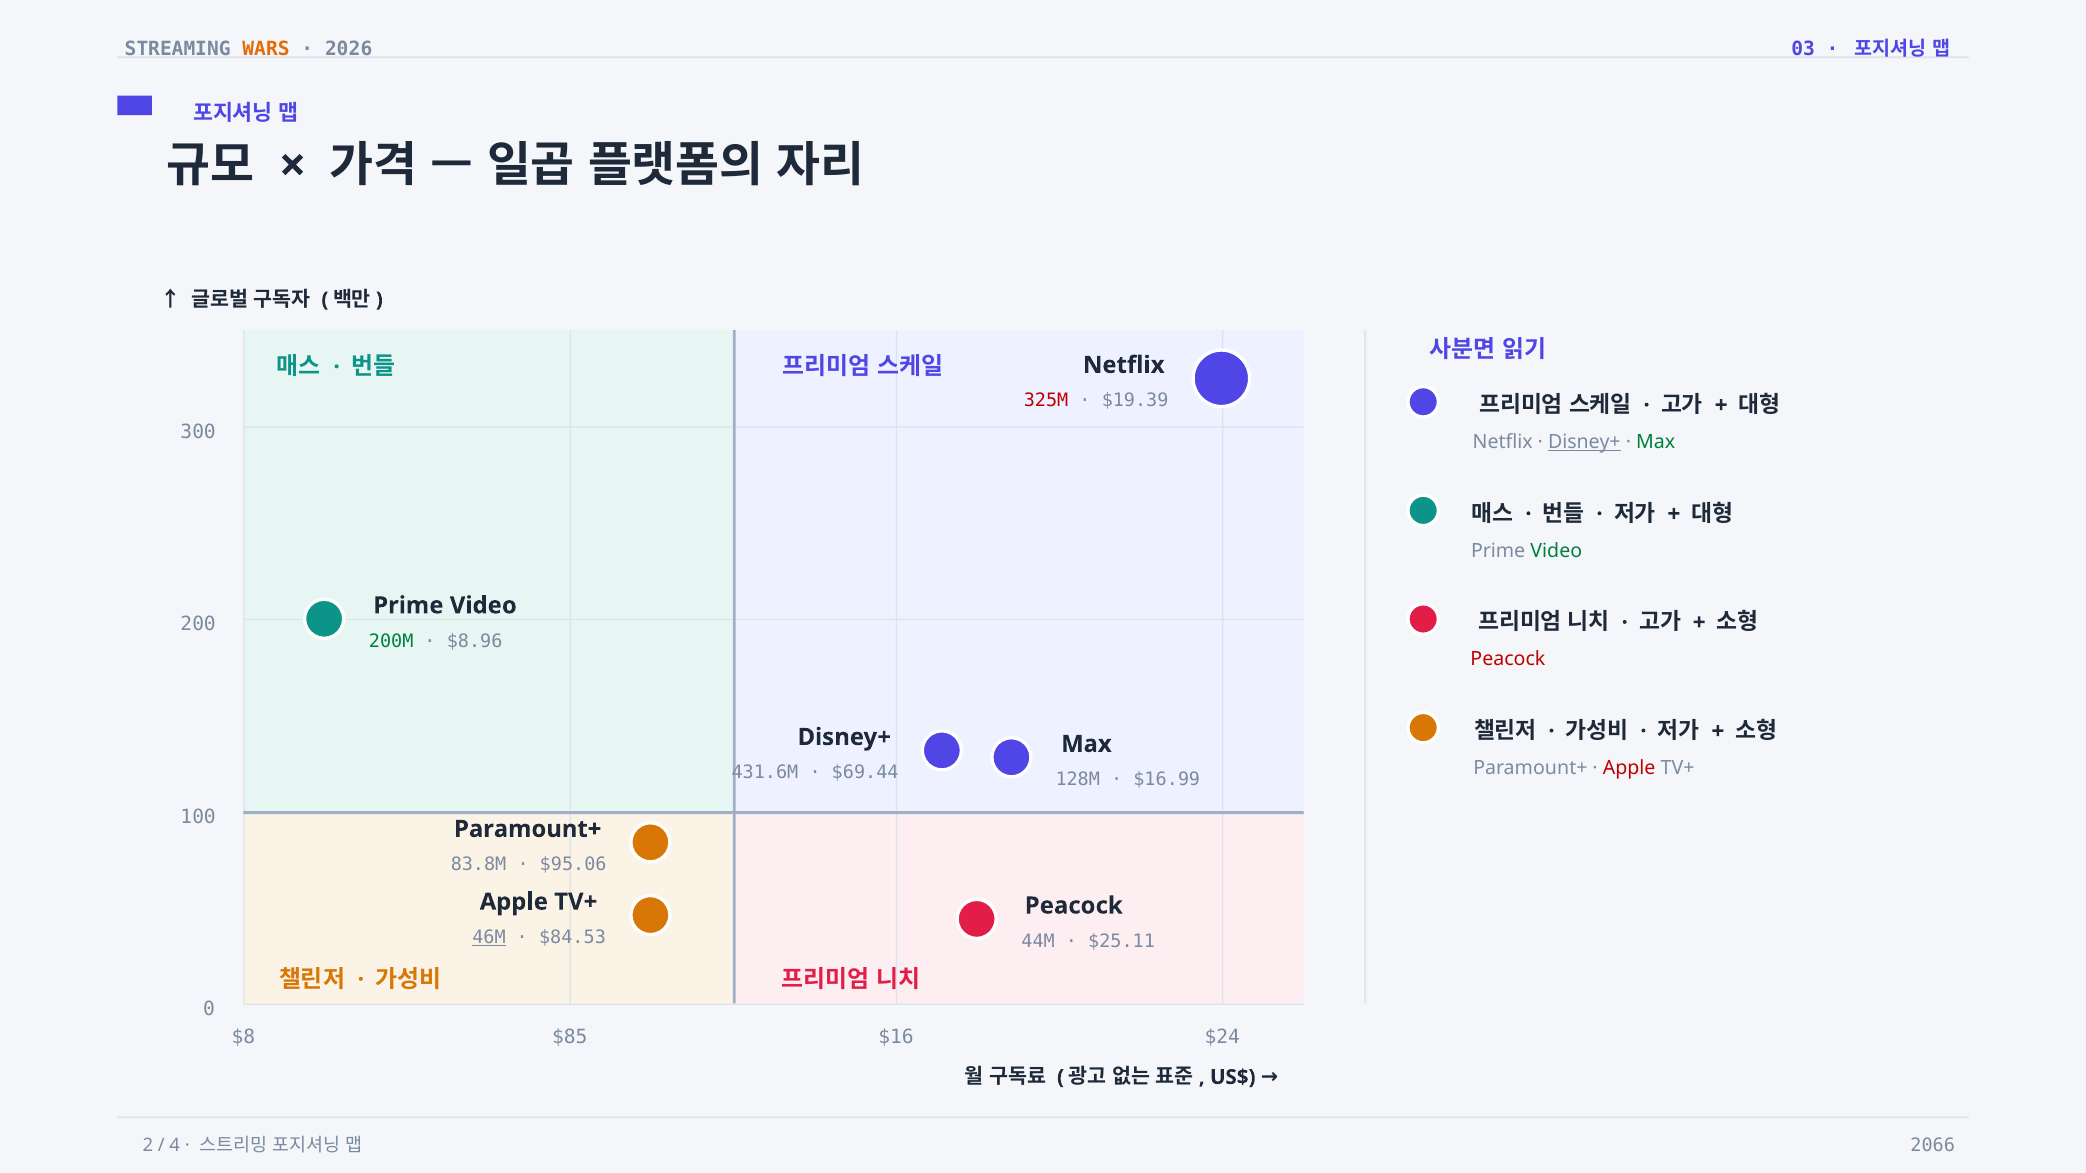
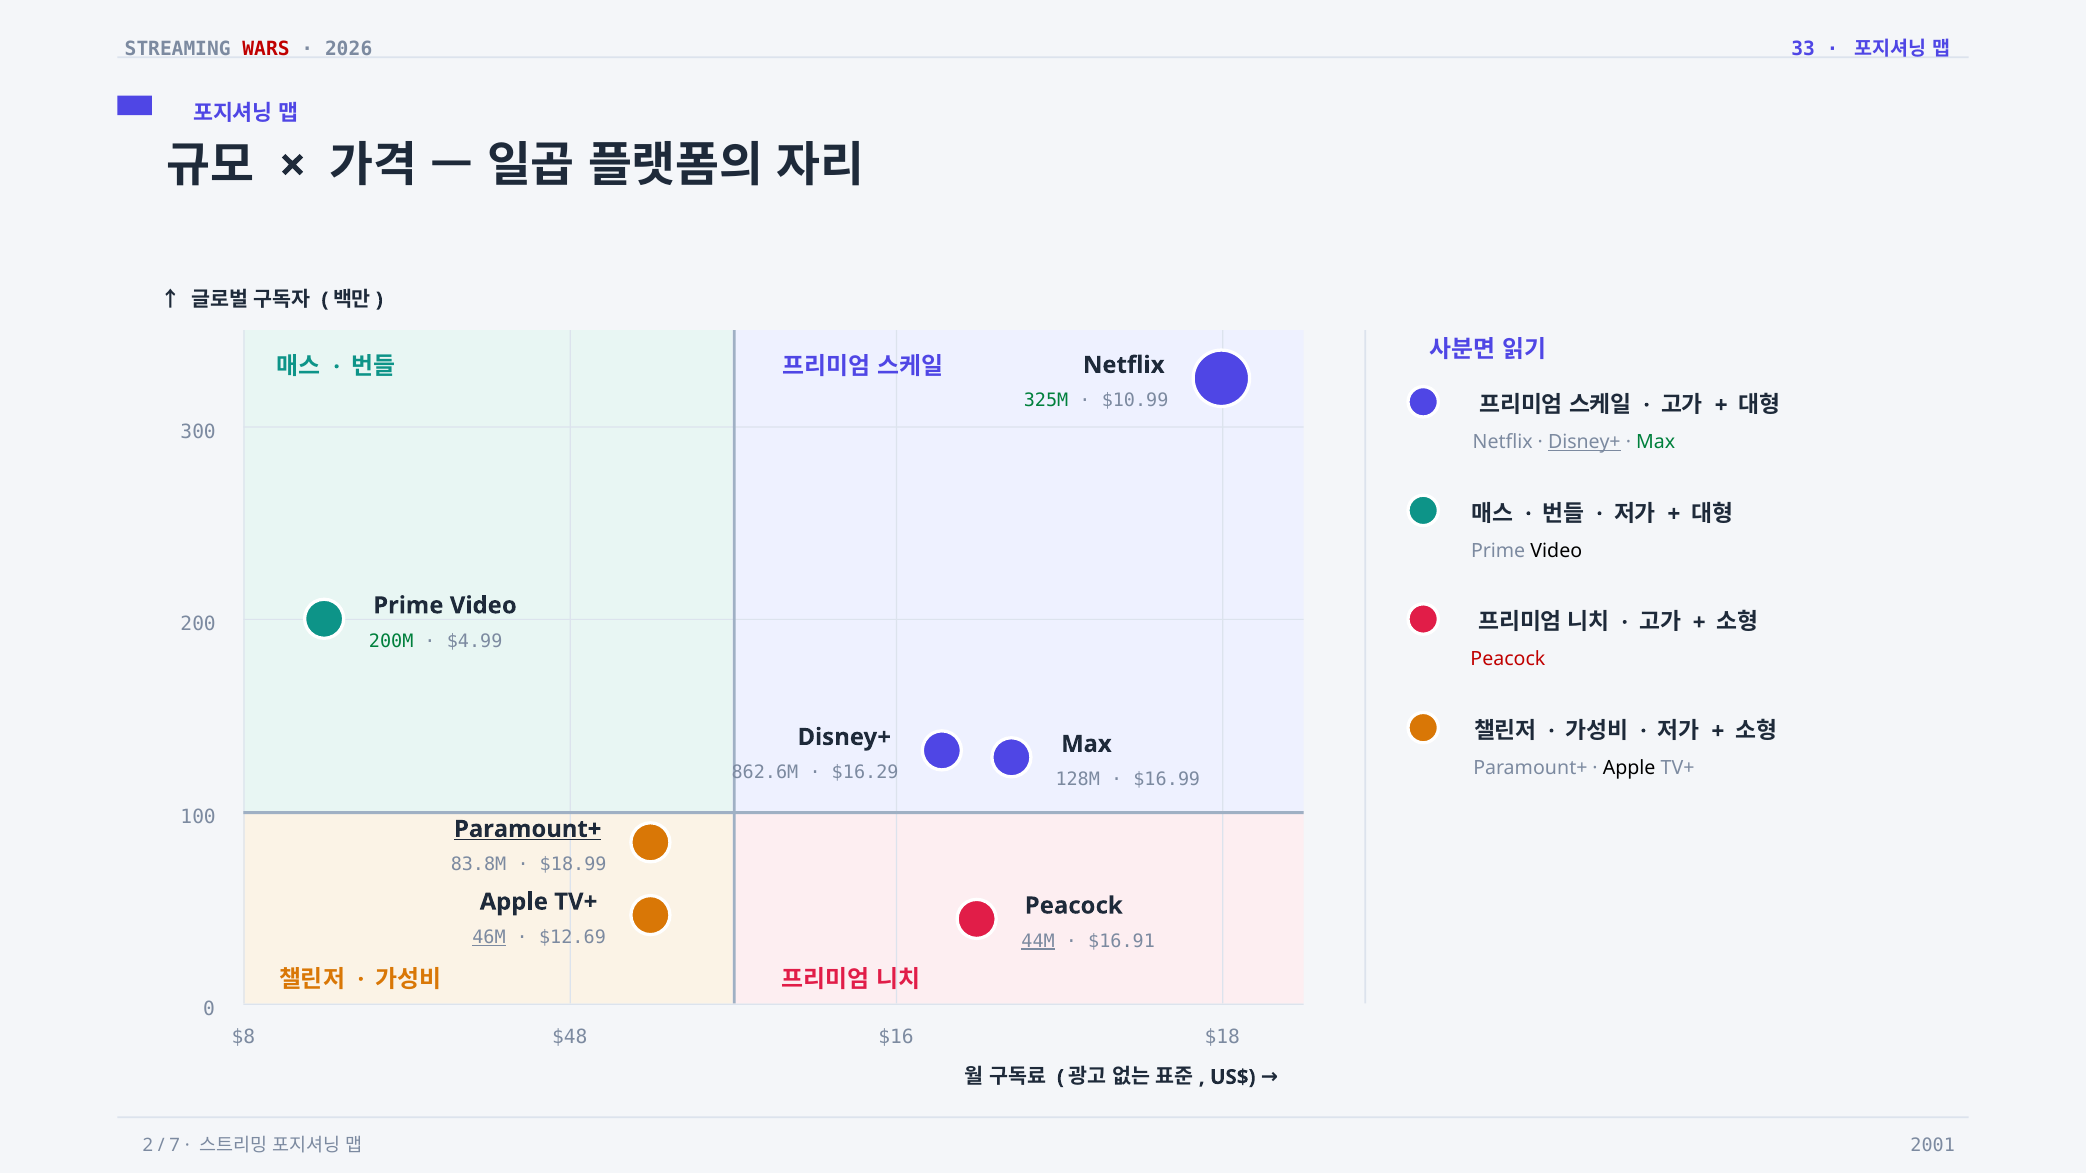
WARS colour: orange -> red
03: 03 -> 33
325M colour: red -> green
$19.39: $19.39 -> $10.99
Video at (1556, 551) colour: green -> black
$8.96: $8.96 -> $4.99
Apple at (1629, 768) colour: red -> black
431.6M: 431.6M -> 862.6M
$69.44: $69.44 -> $16.29
Paramount+ at (528, 829) underline: none -> present
$95.06: $95.06 -> $18.99
$84.53: $84.53 -> $12.69
44M underline: none -> present
$25.11: $25.11 -> $16.91
$85: $85 -> $48
$24: $24 -> $18
4: 4 -> 7
2066: 2066 -> 2001
